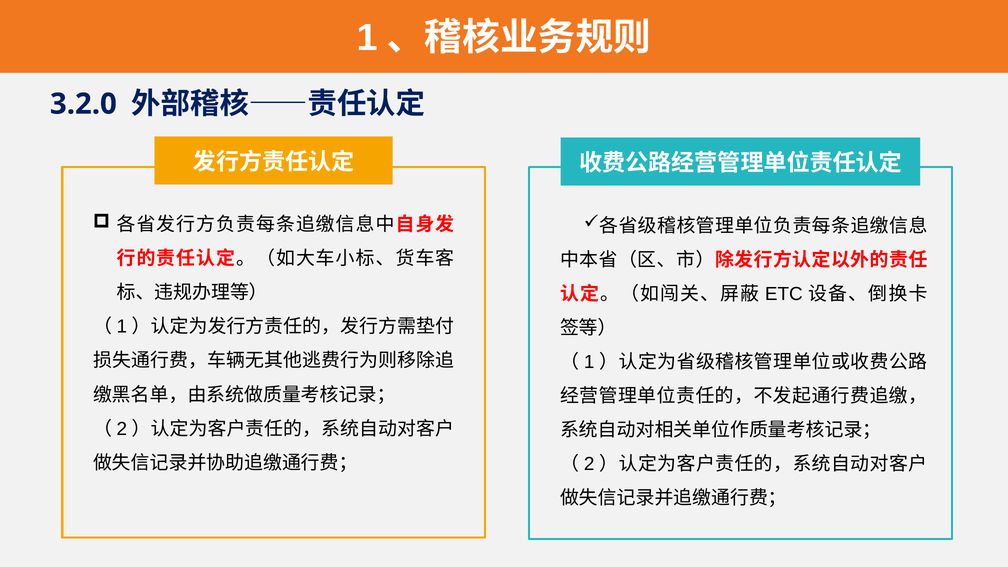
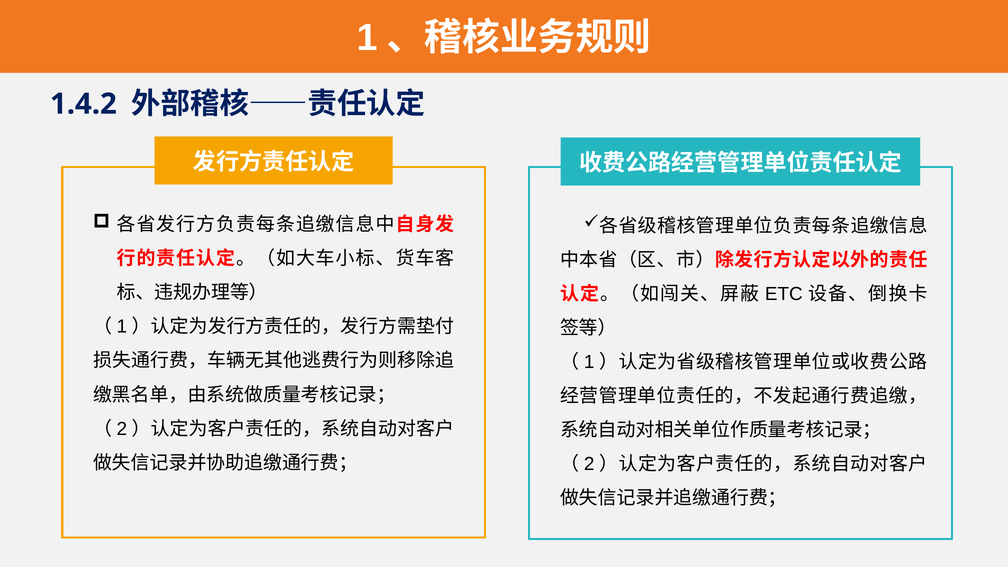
3.2.0: 3.2.0 -> 1.4.2
